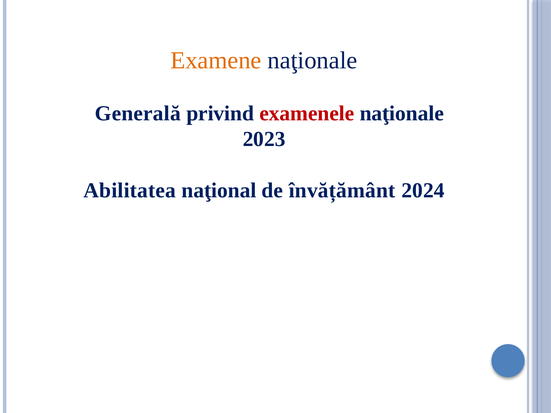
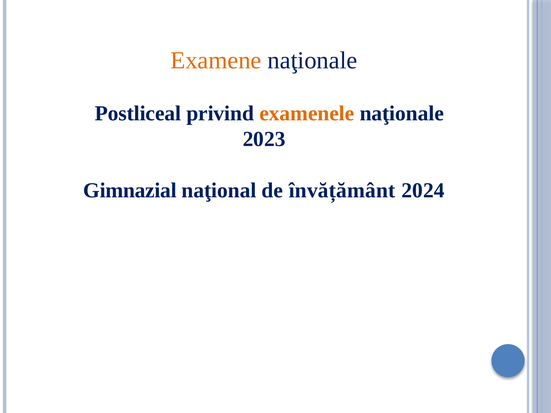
Generală: Generală -> Postliceal
examenele colour: red -> orange
Abilitatea: Abilitatea -> Gimnazial
